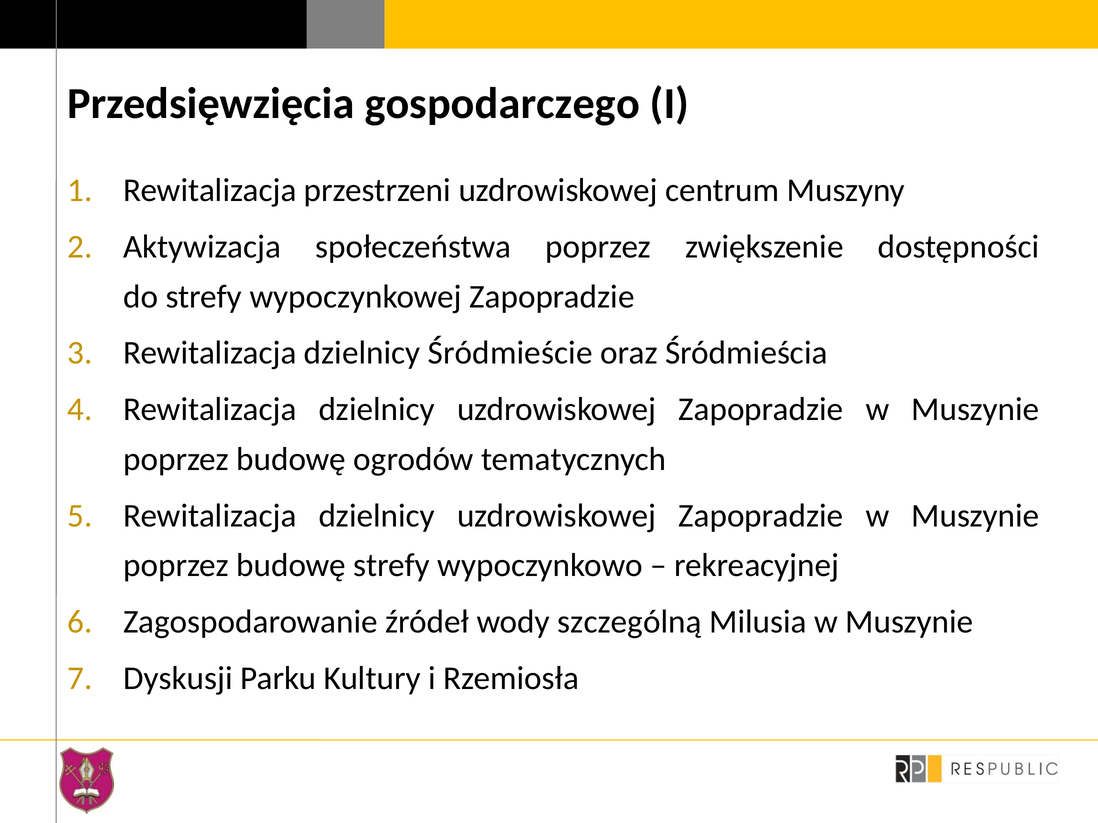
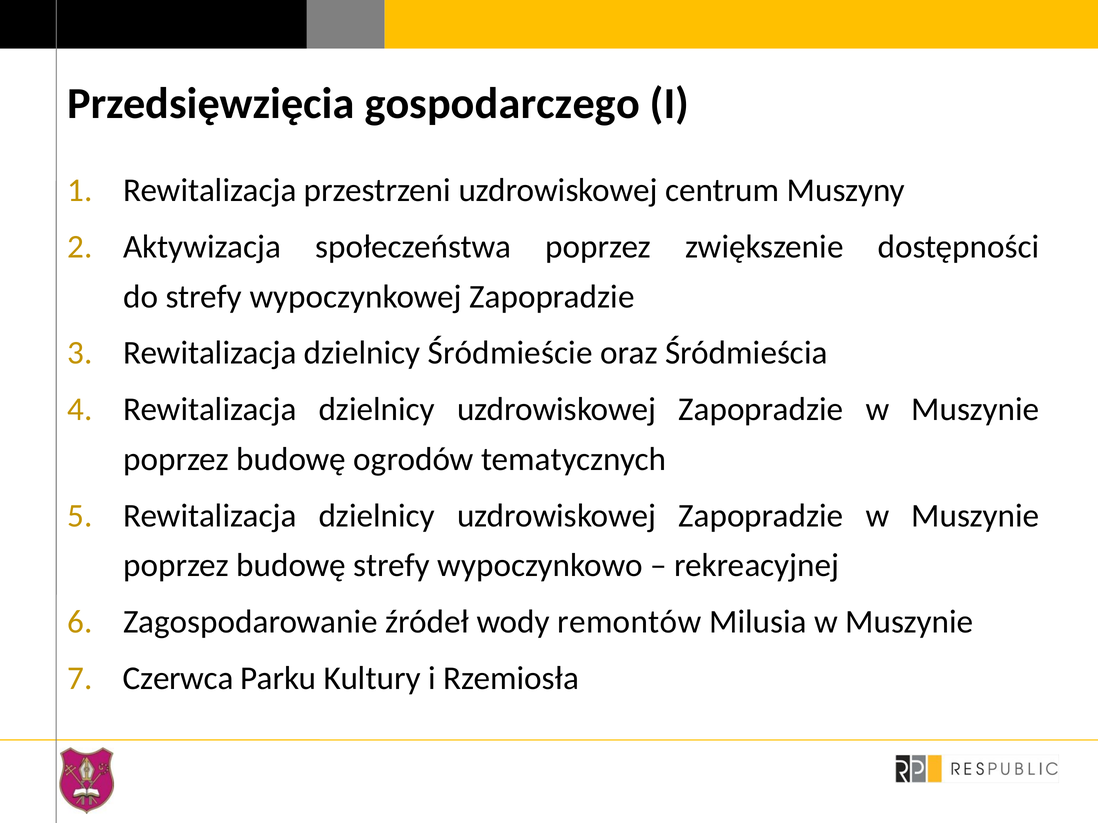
szczególną: szczególną -> remontów
Dyskusji: Dyskusji -> Czerwca
